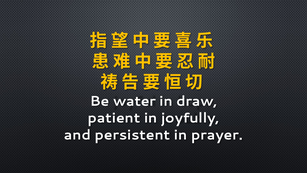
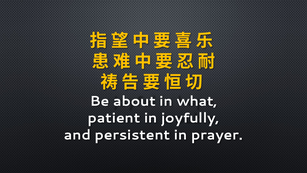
water: water -> about
draw: draw -> what
